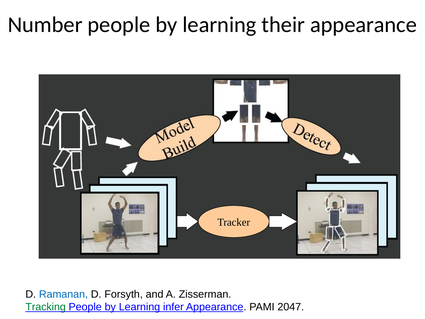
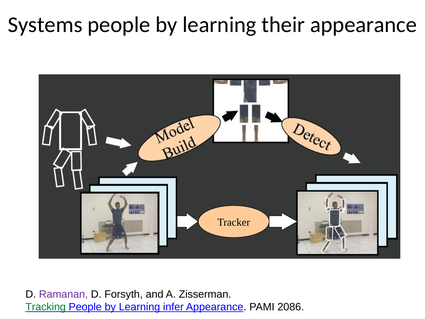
Number: Number -> Systems
Ramanan colour: blue -> purple
2047: 2047 -> 2086
